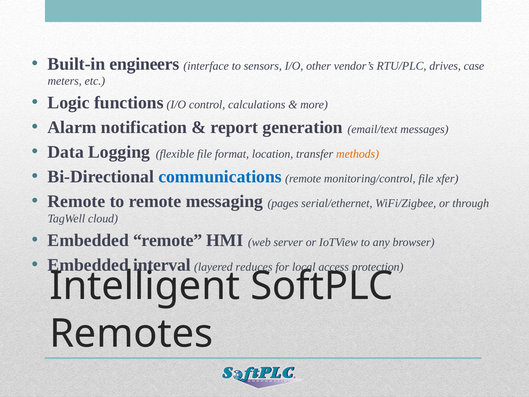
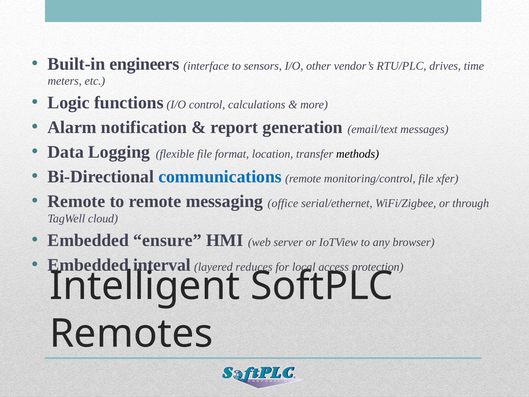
case: case -> time
methods colour: orange -> black
pages: pages -> office
Embedded remote: remote -> ensure
